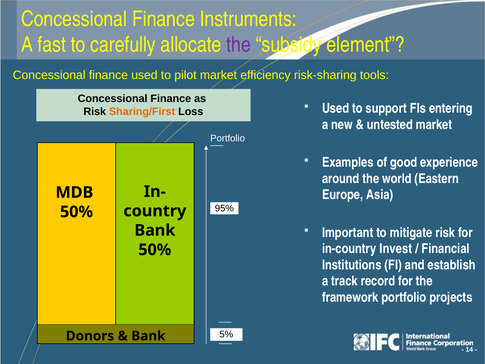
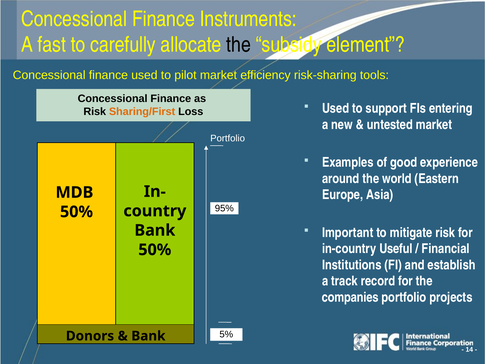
the at (239, 45) colour: purple -> black
Invest: Invest -> Useful
framework: framework -> companies
